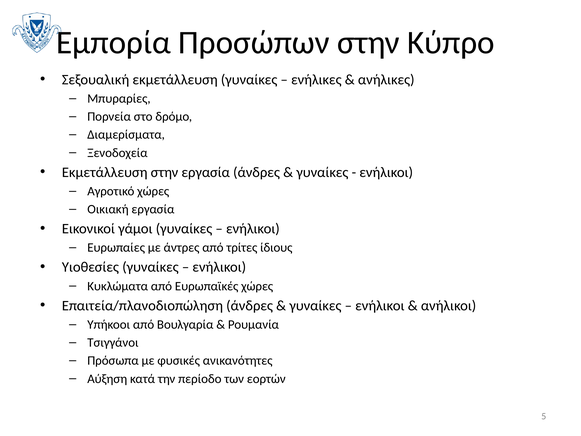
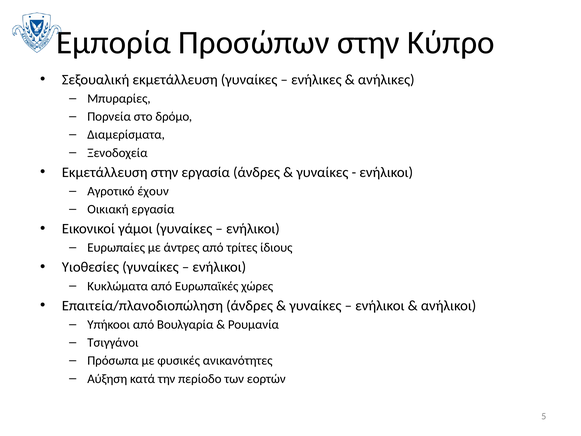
Αγροτικό χώρες: χώρες -> έχουν
